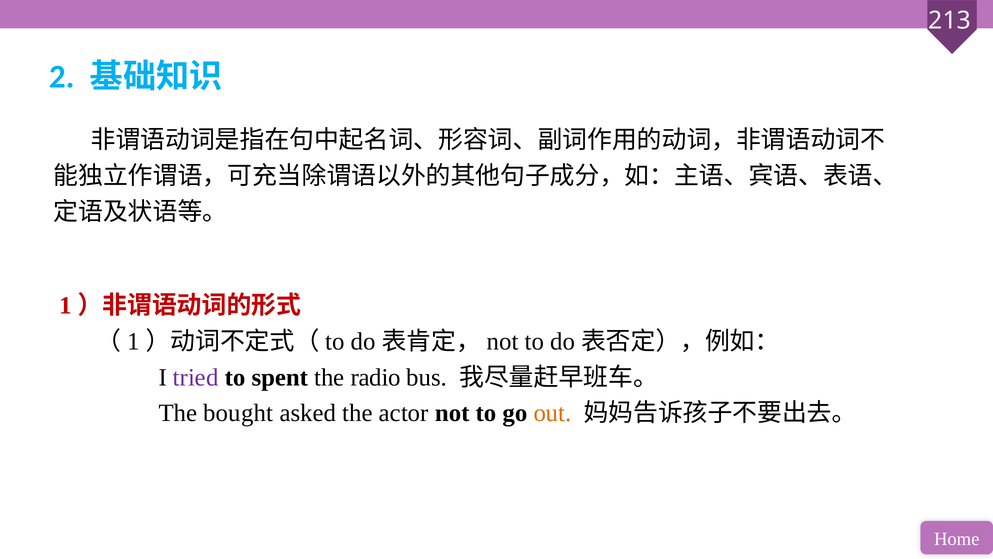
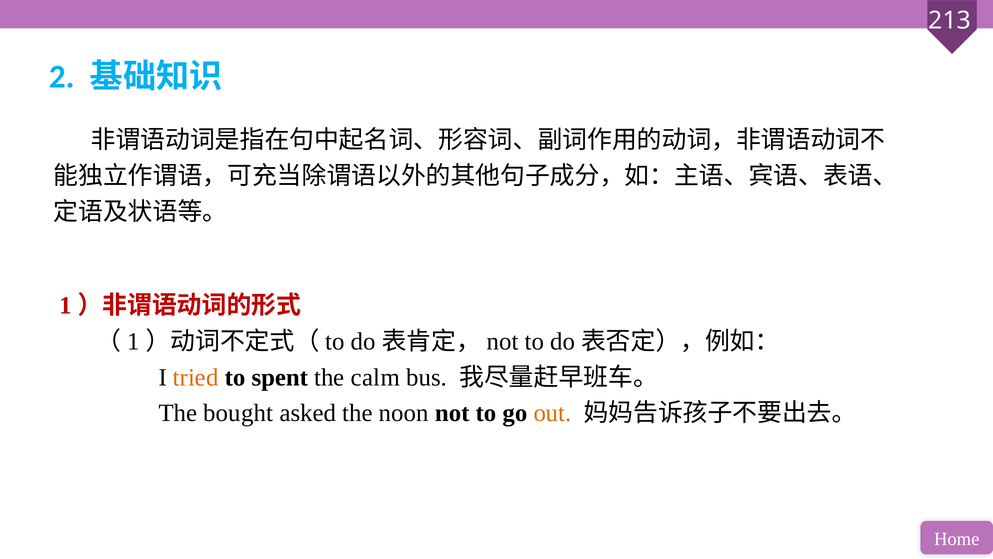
tried colour: purple -> orange
radio: radio -> calm
actor: actor -> noon
